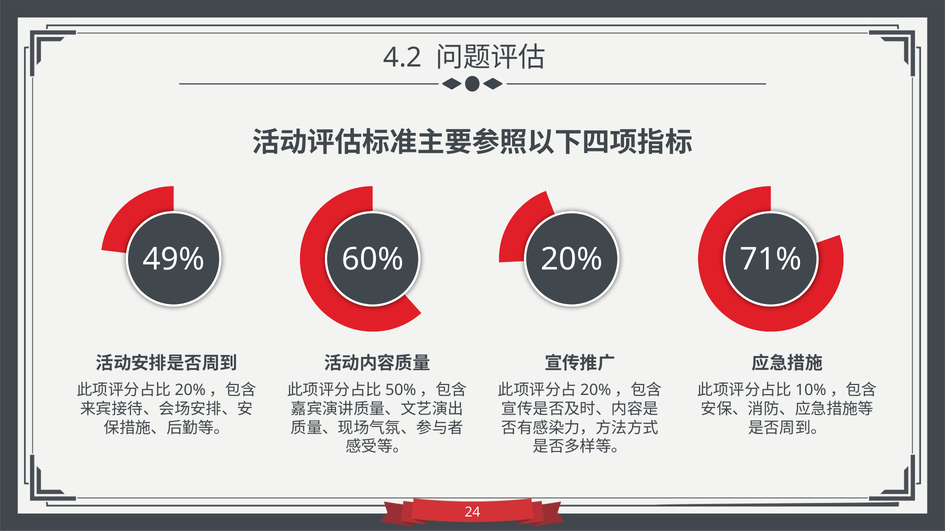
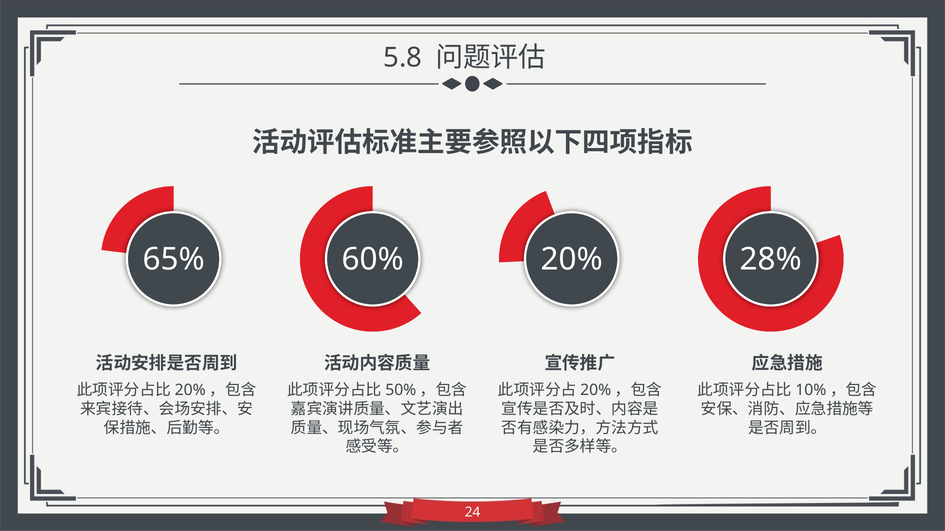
4.2: 4.2 -> 5.8
49%: 49% -> 65%
71%: 71% -> 28%
